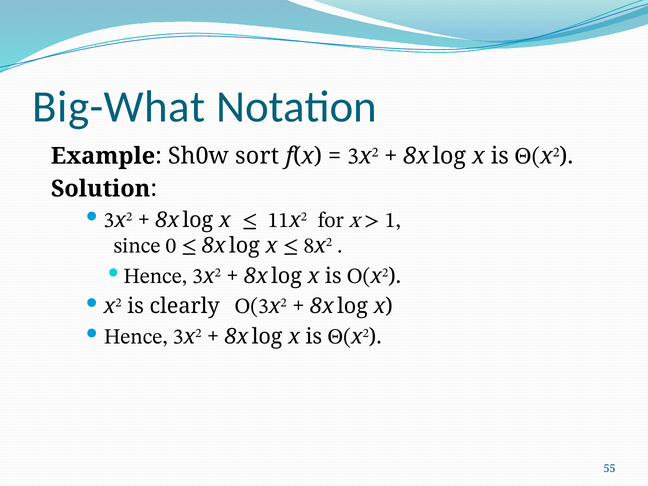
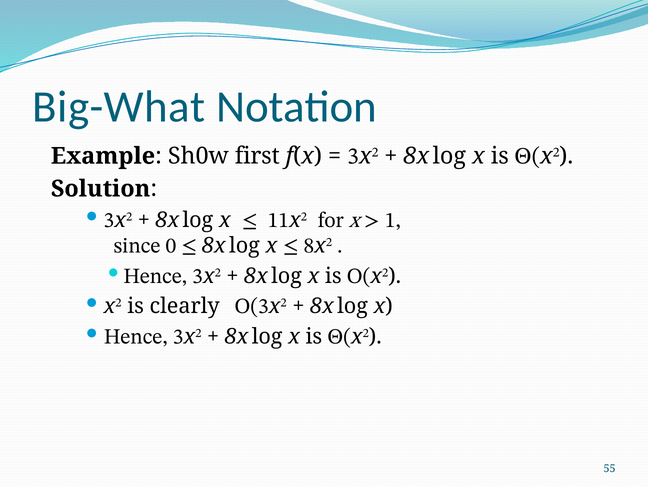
sort: sort -> first
